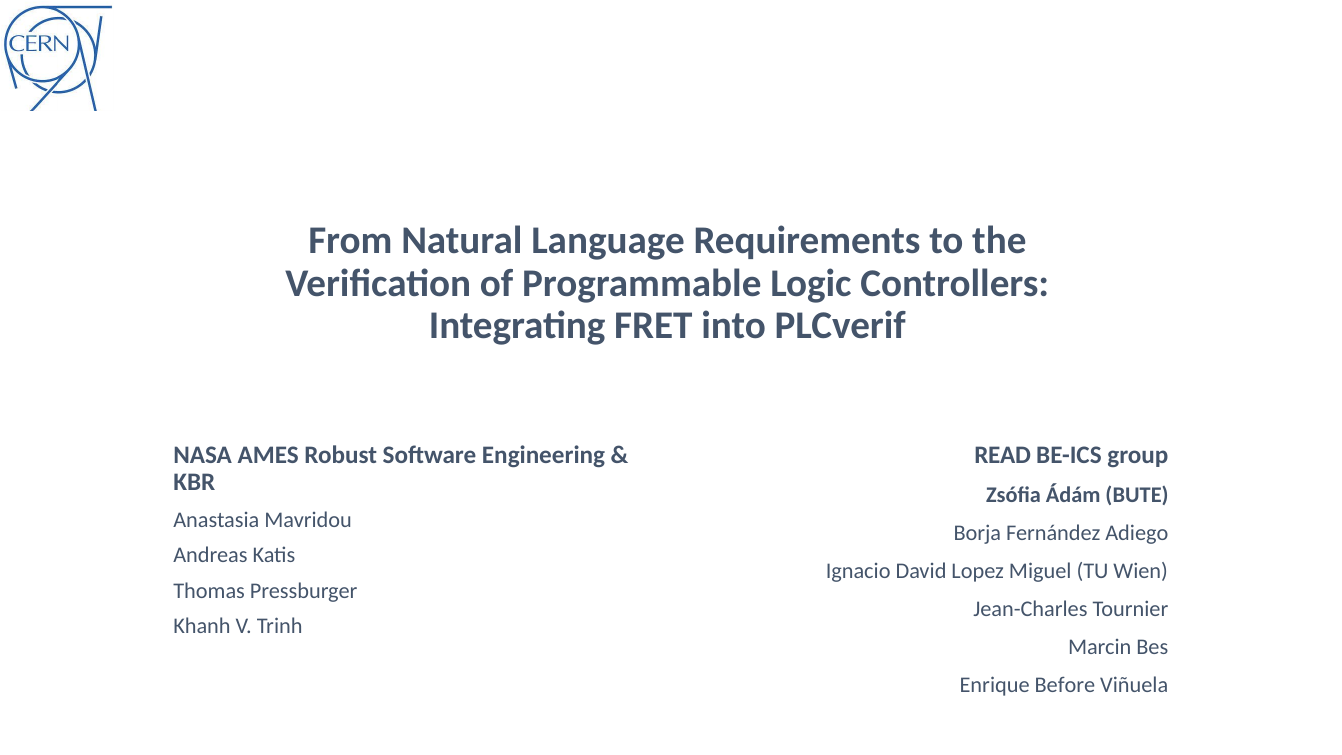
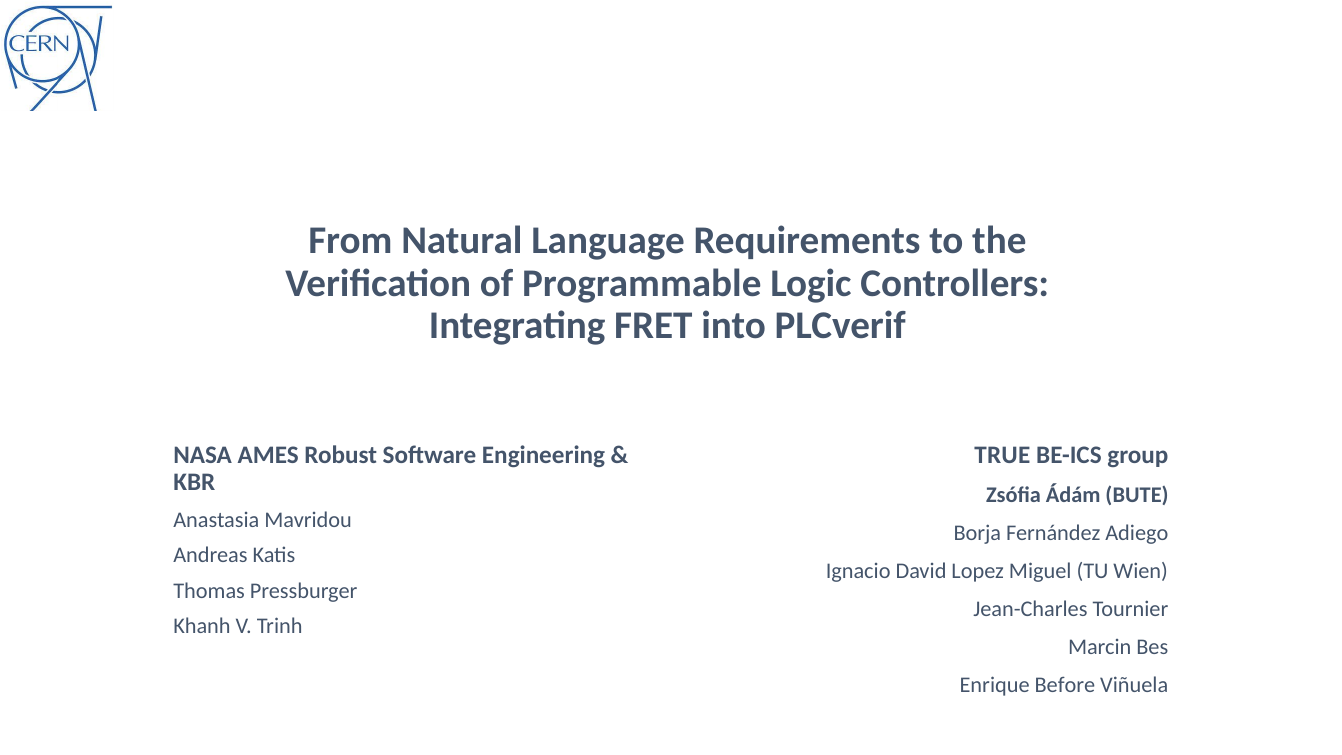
READ: READ -> TRUE
